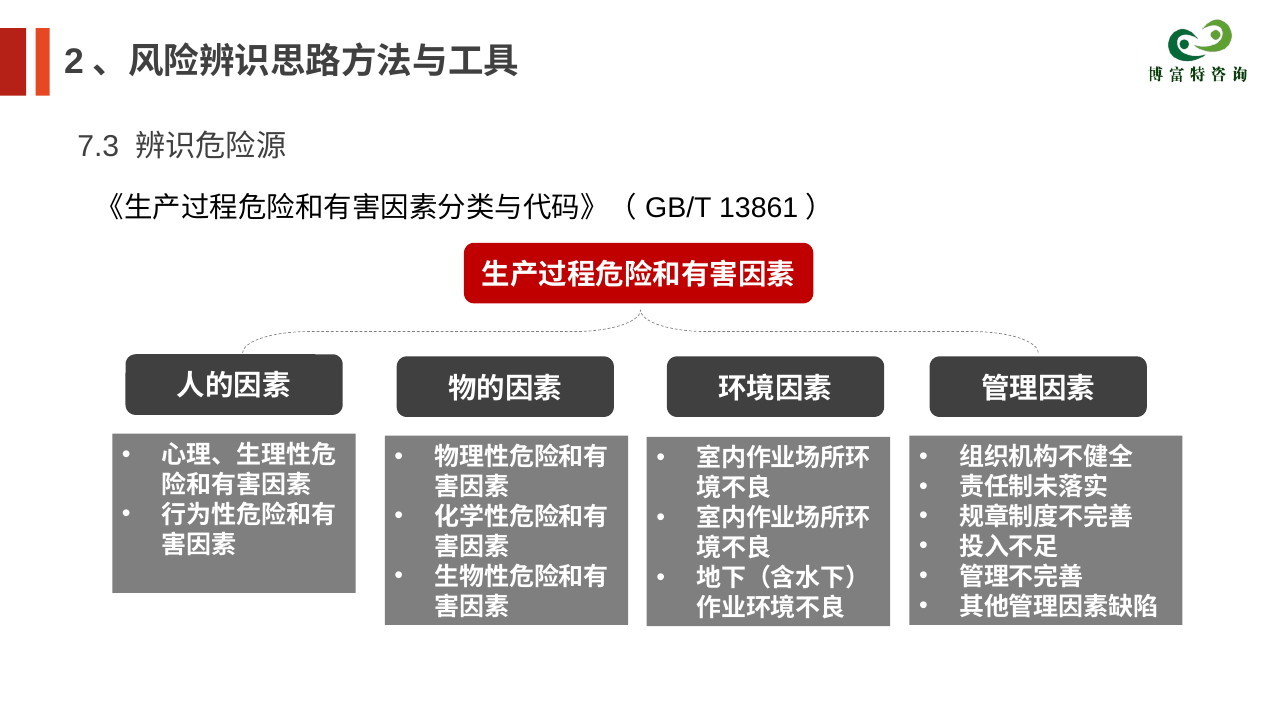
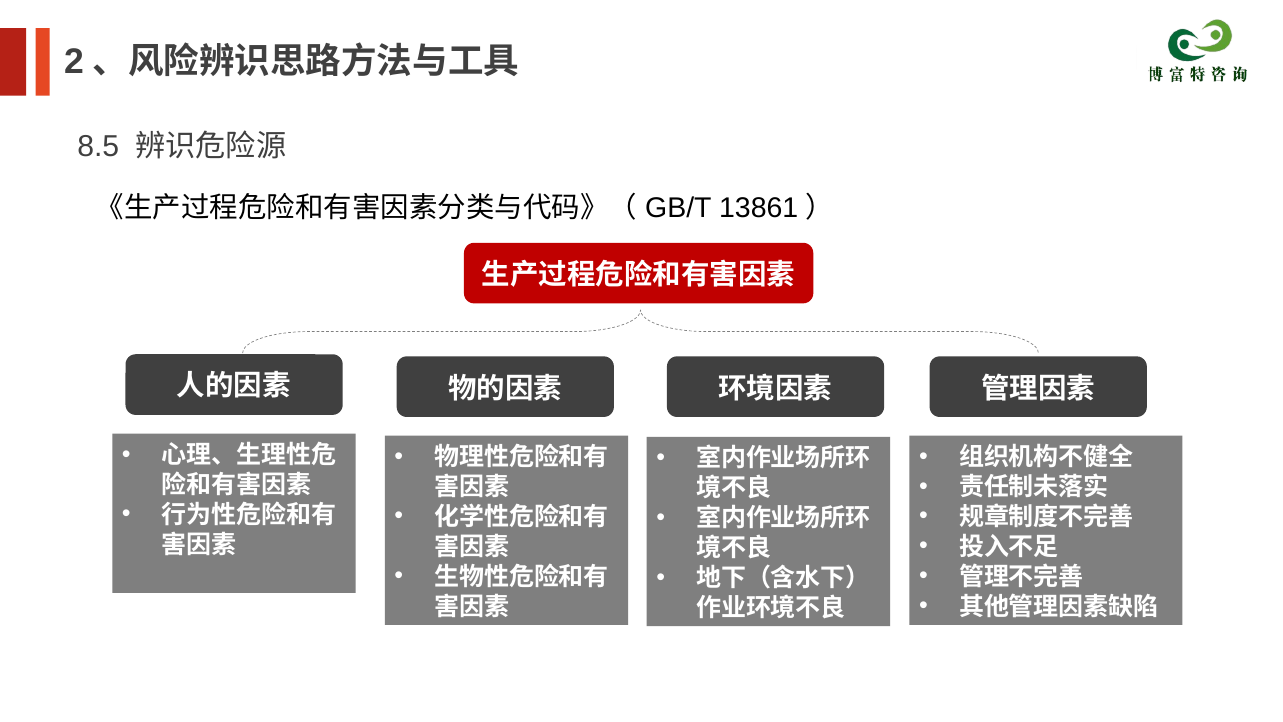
7.3: 7.3 -> 8.5
